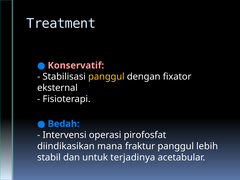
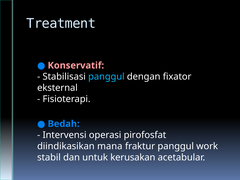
panggul at (106, 77) colour: yellow -> light blue
lebih: lebih -> work
terjadinya: terjadinya -> kerusakan
